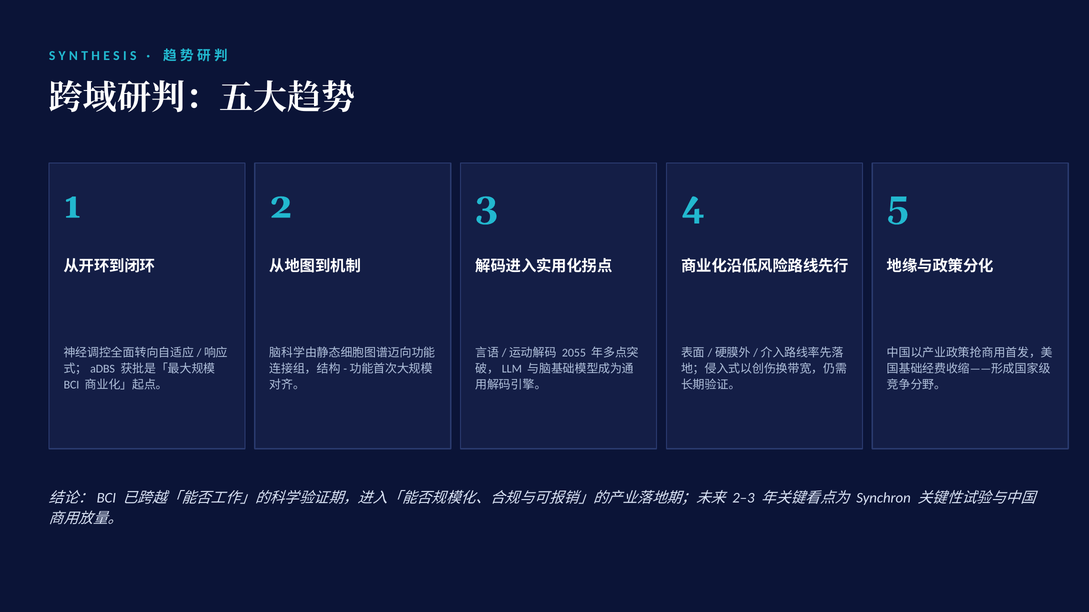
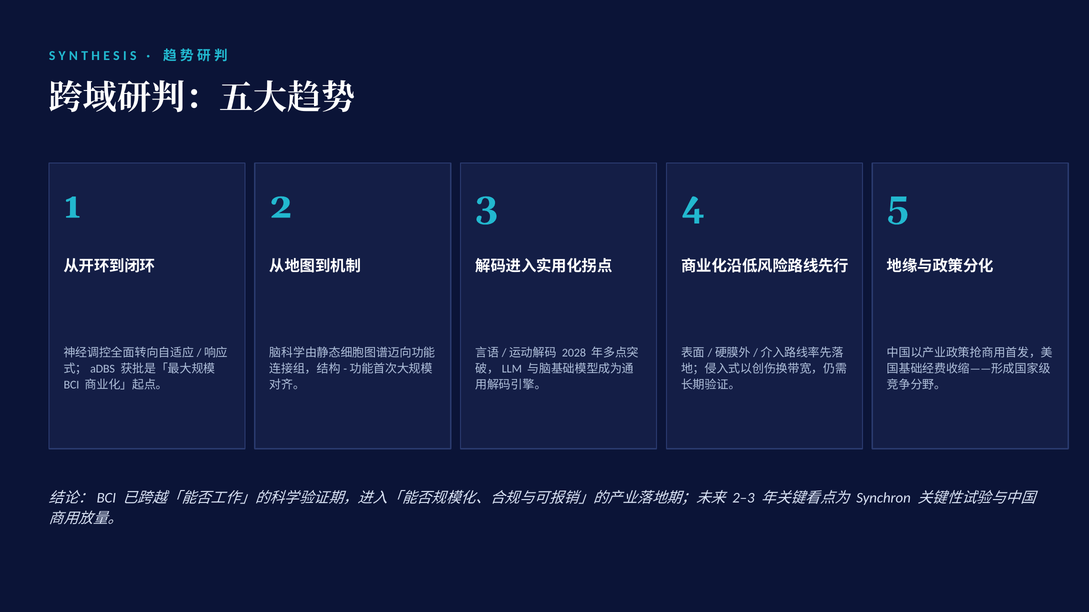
2055: 2055 -> 2028
